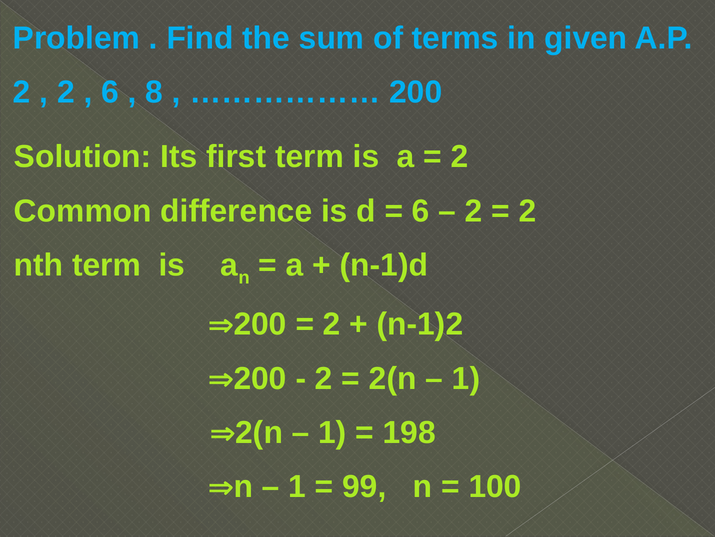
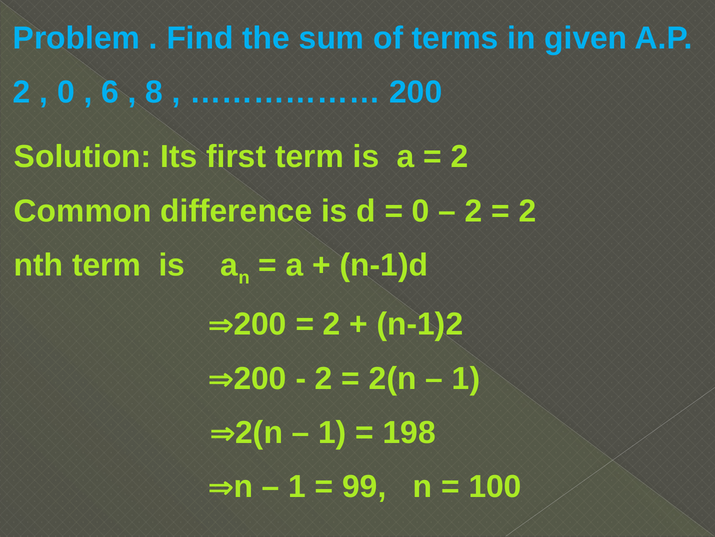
2 at (66, 92): 2 -> 0
6 at (421, 211): 6 -> 0
